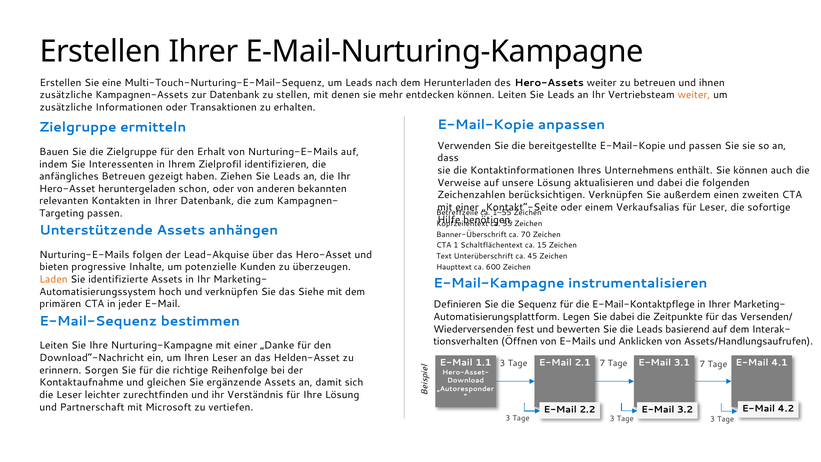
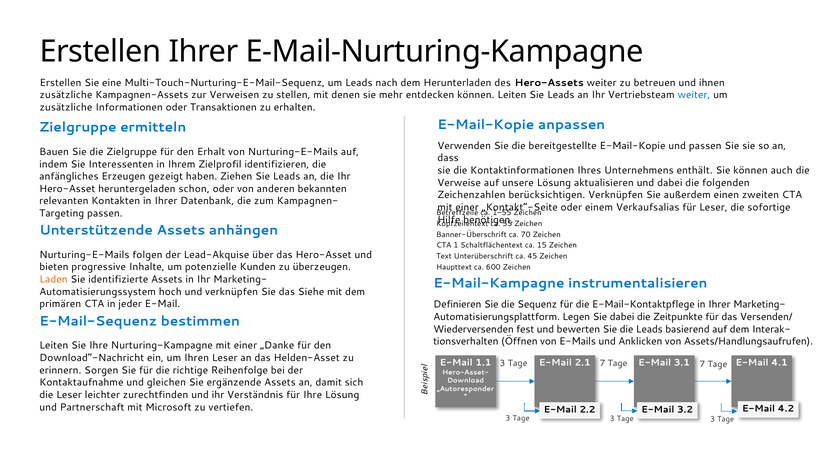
zur Datenbank: Datenbank -> Verweisen
weiter at (694, 95) colour: orange -> blue
anfängliches Betreuen: Betreuen -> Erzeugen
